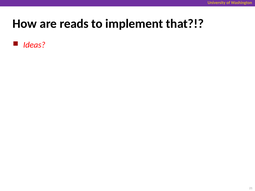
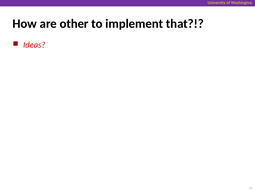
reads: reads -> other
